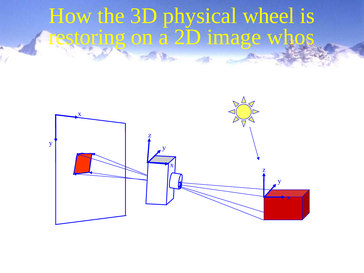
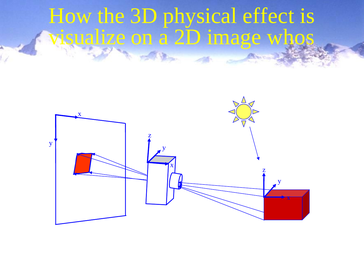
wheel: wheel -> effect
restoring: restoring -> visualize
